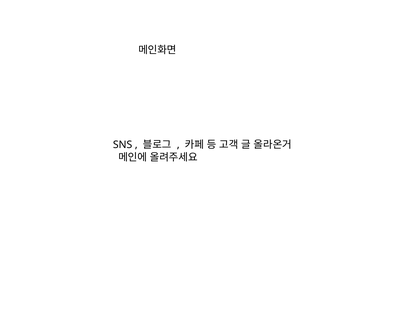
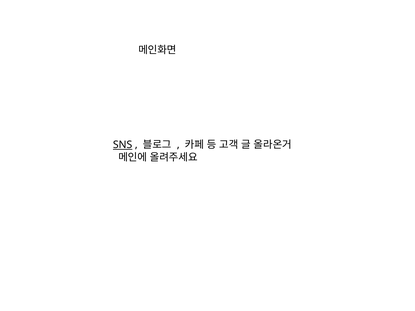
SNS underline: none -> present
